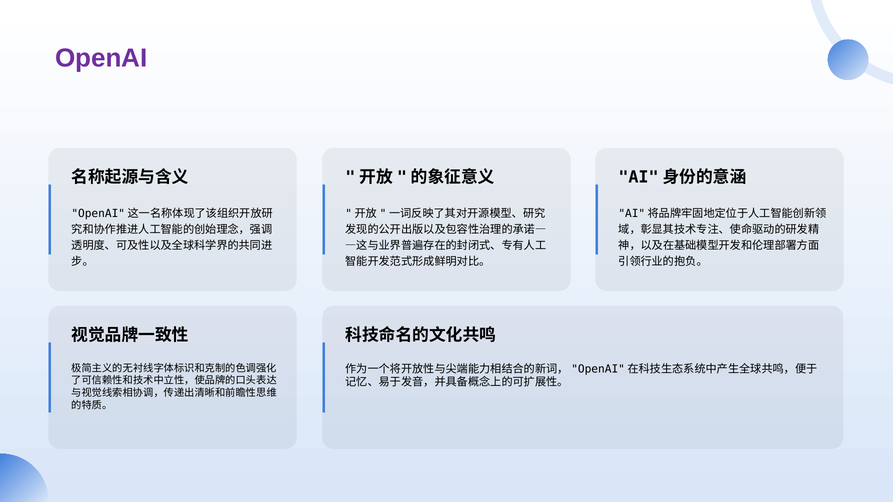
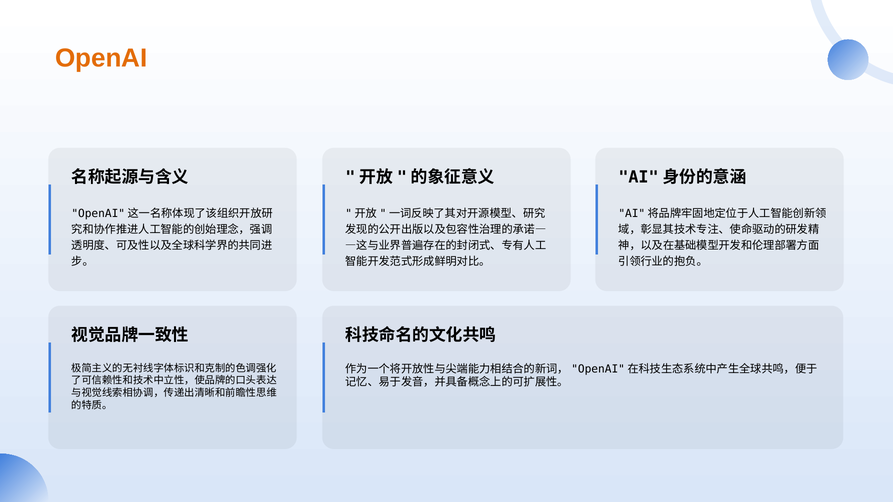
OpenAI colour: purple -> orange
